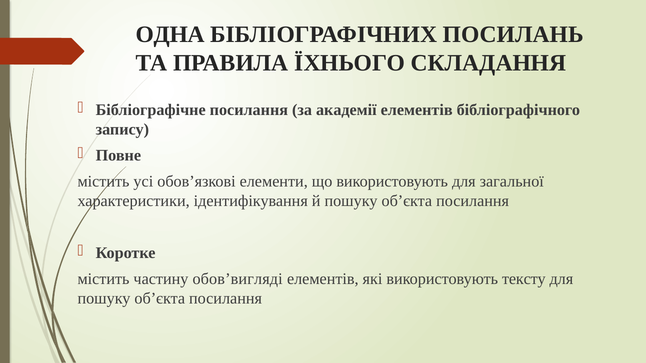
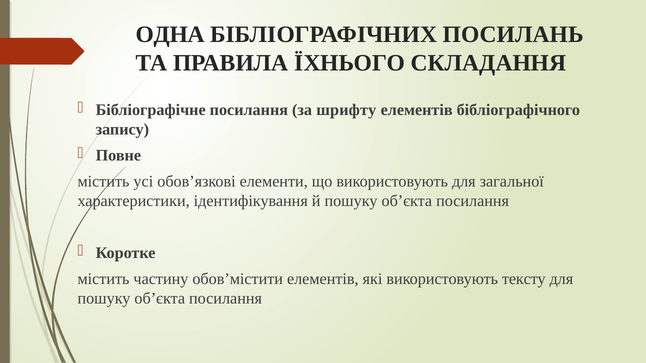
академії: академії -> шрифту
обов’вигляді: обов’вигляді -> обов’містити
